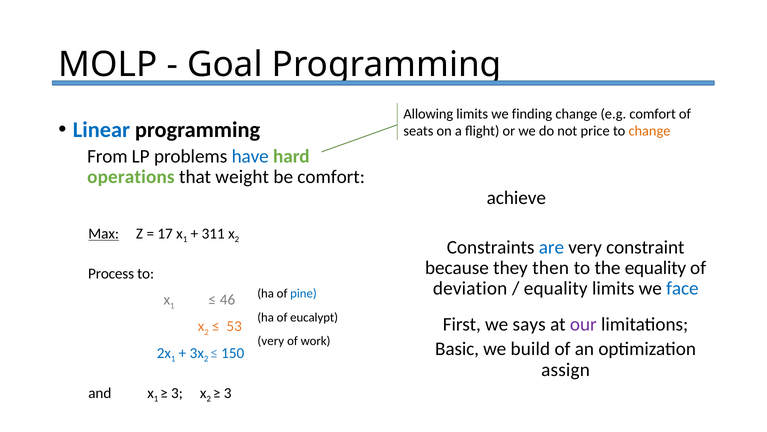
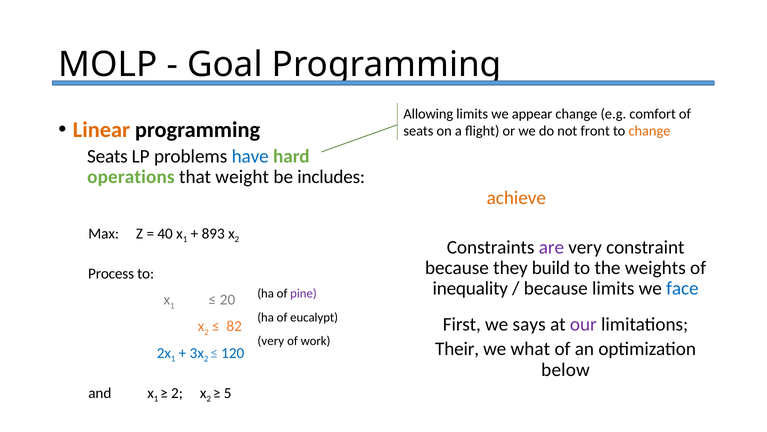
finding: finding -> appear
Linear colour: blue -> orange
price: price -> front
From at (107, 156): From -> Seats
be comfort: comfort -> includes
achieve colour: black -> orange
Max underline: present -> none
17: 17 -> 40
311: 311 -> 893
are colour: blue -> purple
then: then -> build
the equality: equality -> weights
deviation: deviation -> inequality
equality at (556, 288): equality -> because
pine colour: blue -> purple
46: 46 -> 20
53: 53 -> 82
Basic: Basic -> Their
build: build -> what
150: 150 -> 120
assign: assign -> below
3 at (177, 393): 3 -> 2
3 at (228, 393): 3 -> 5
